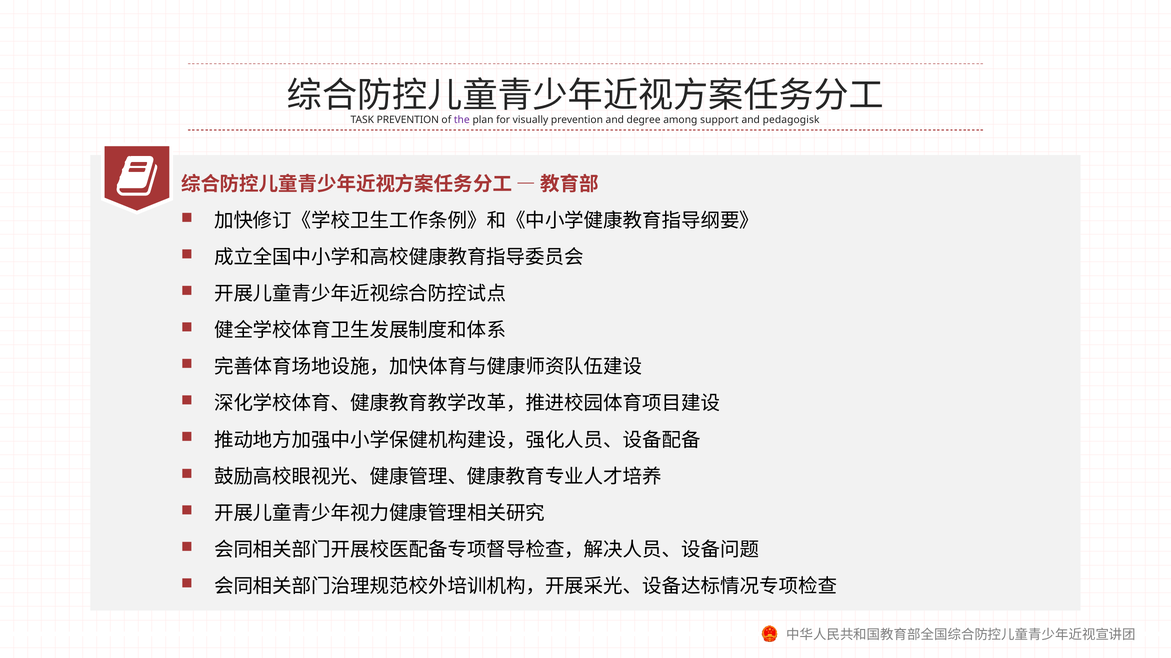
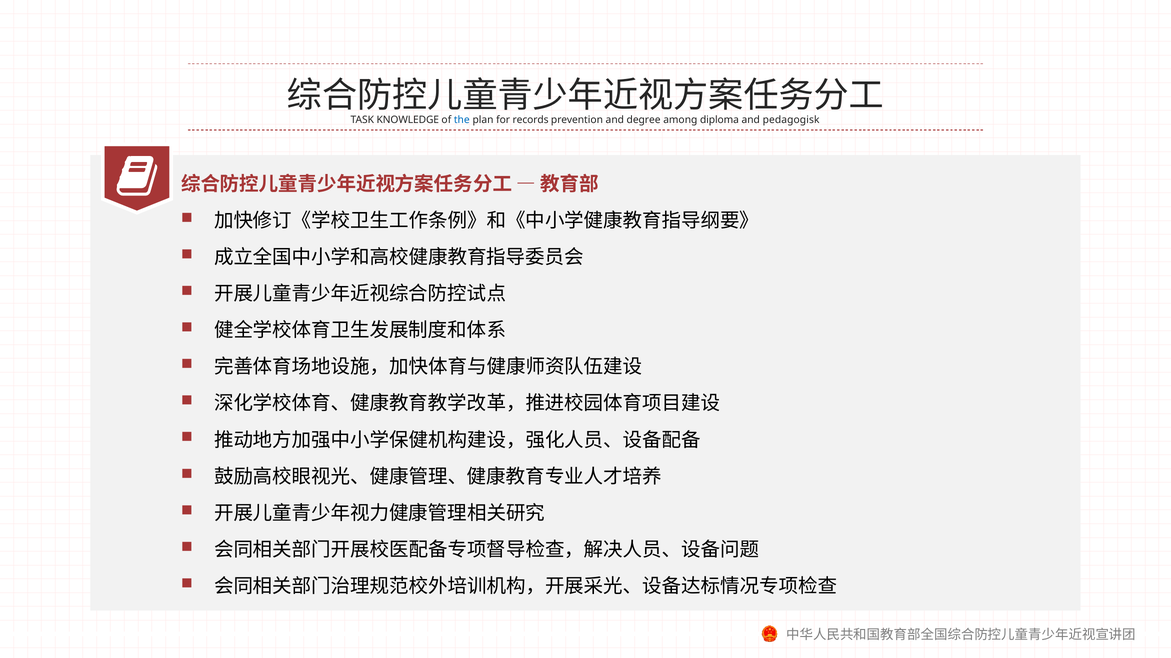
TASK PREVENTION: PREVENTION -> KNOWLEDGE
the colour: purple -> blue
visually: visually -> records
support: support -> diploma
